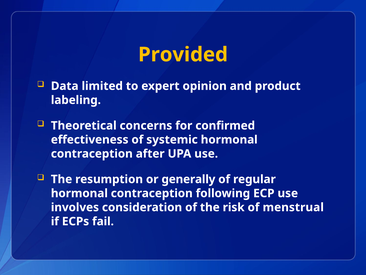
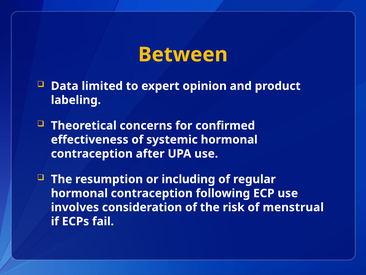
Provided: Provided -> Between
generally: generally -> including
